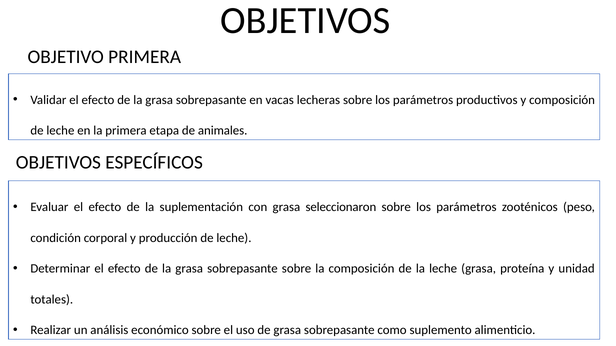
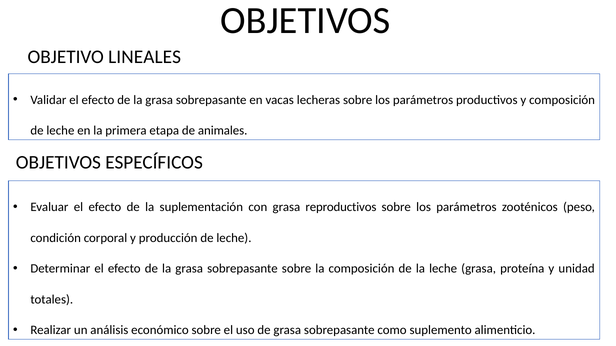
OBJETIVO PRIMERA: PRIMERA -> LINEALES
seleccionaron: seleccionaron -> reproductivos
